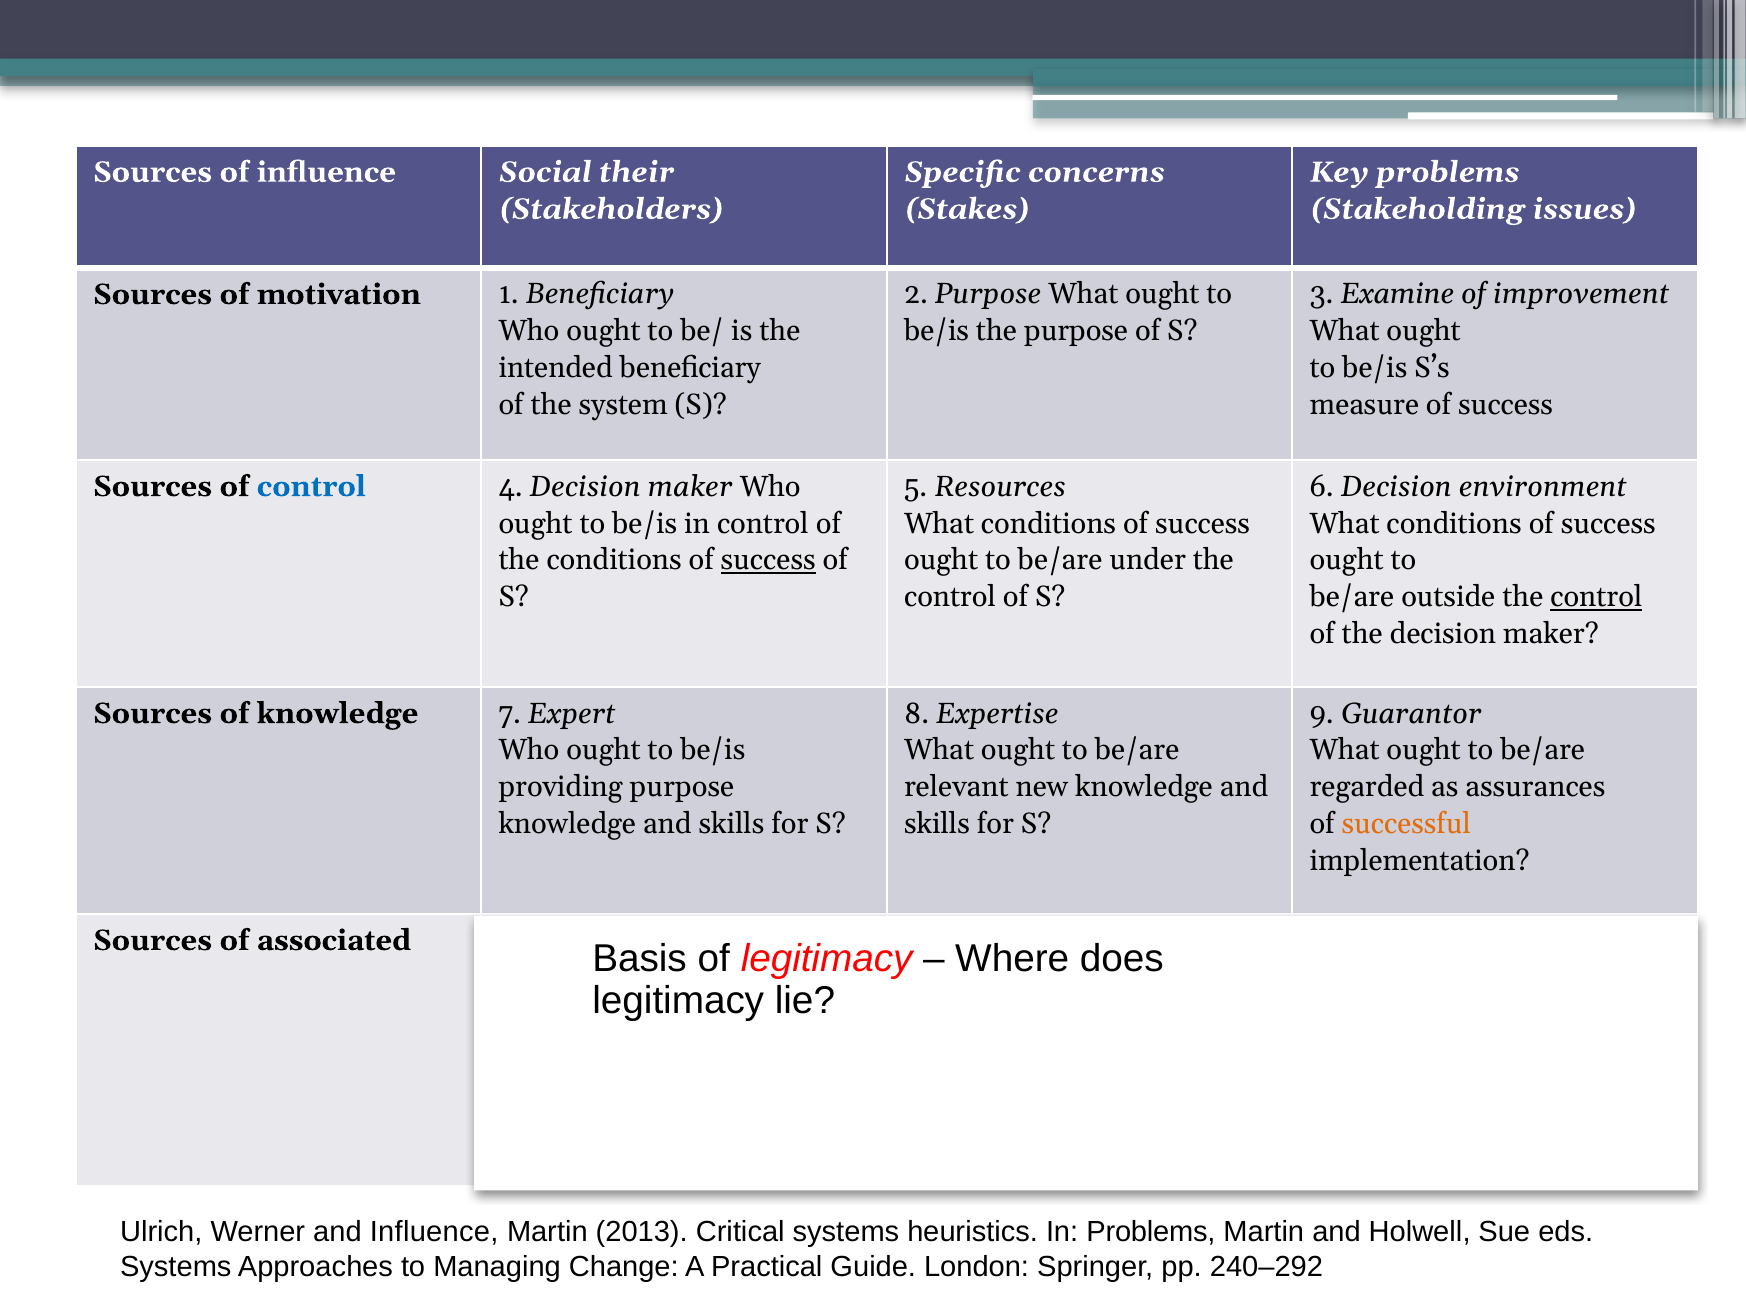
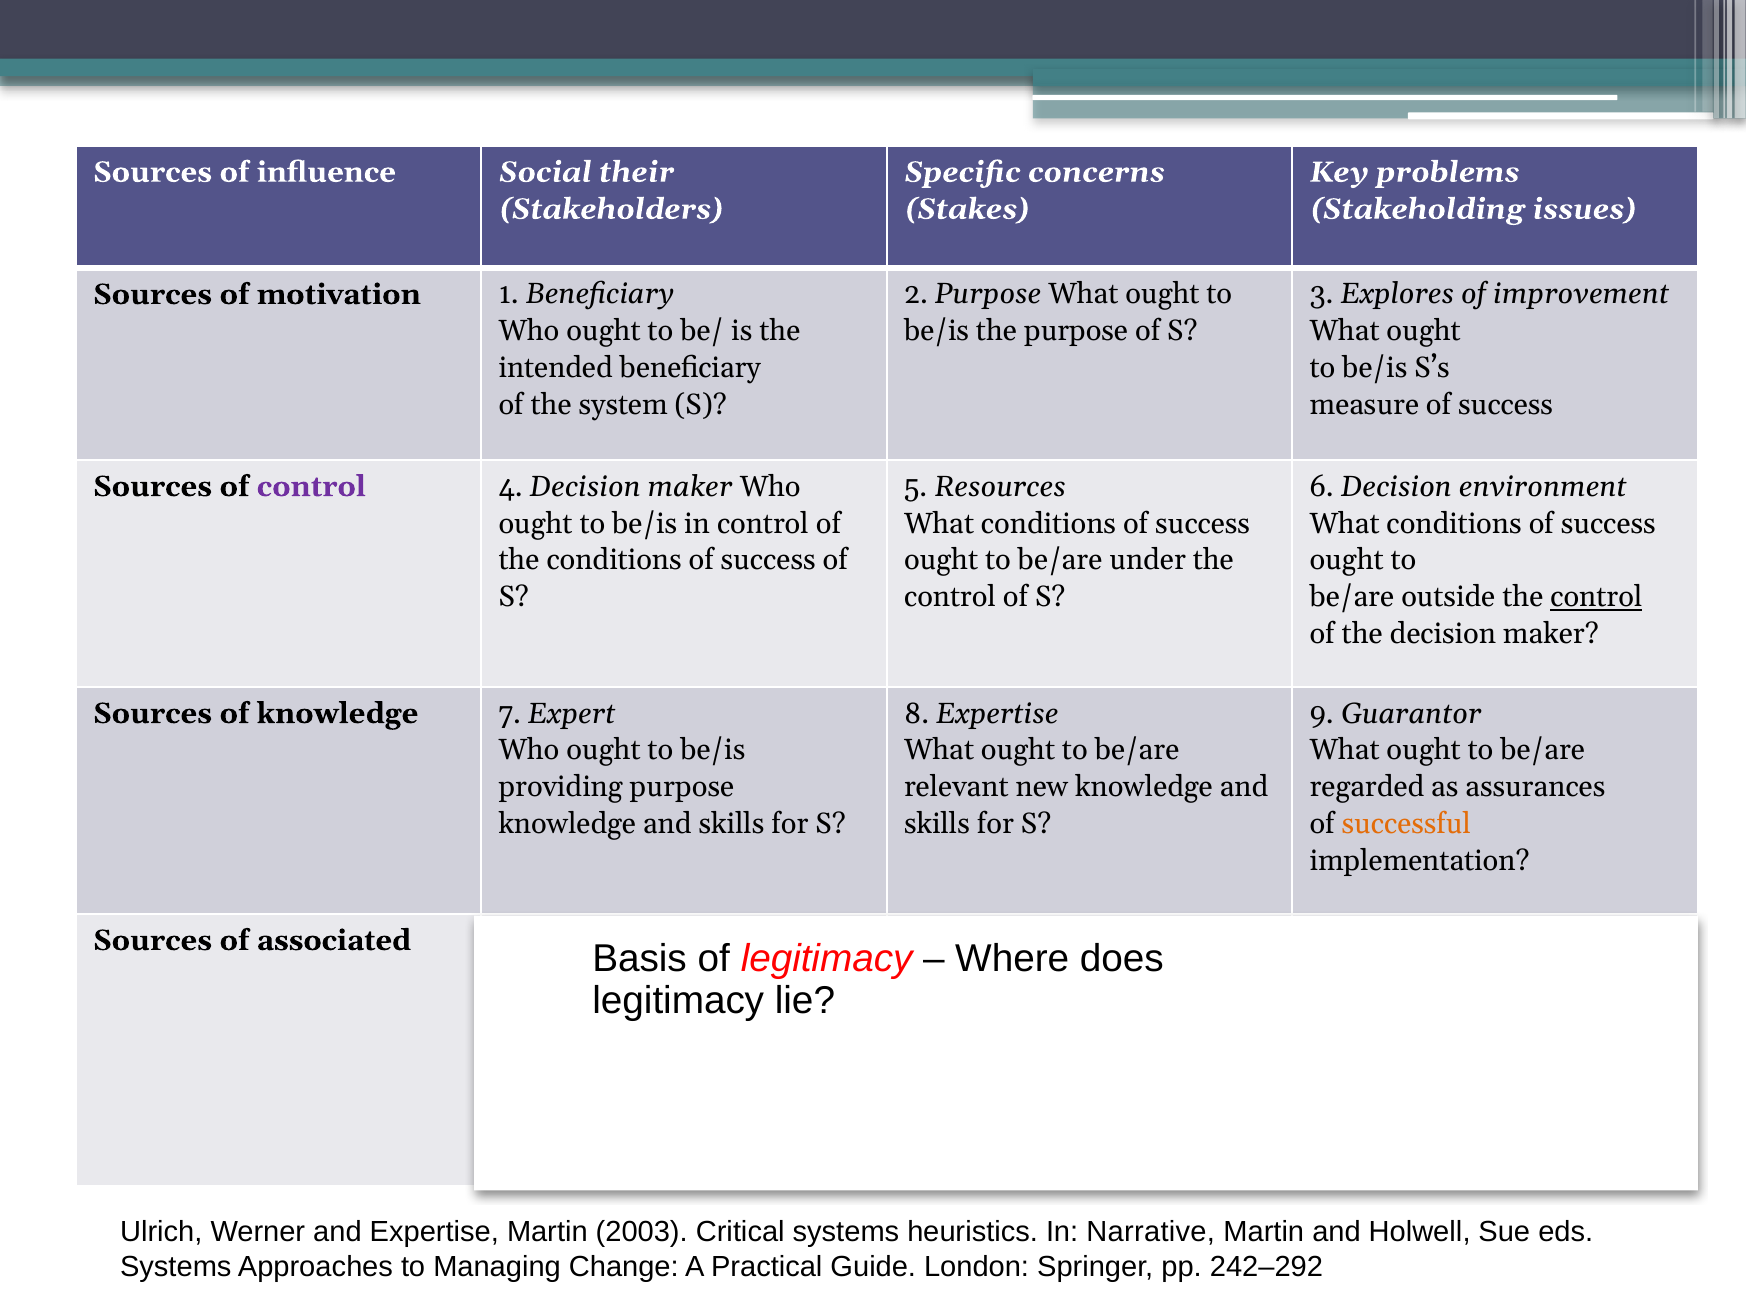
Examine: Examine -> Explores
control at (311, 487) colour: blue -> purple
success at (768, 561) underline: present -> none
and Influence: Influence -> Expertise
2013: 2013 -> 2003
In Problems: Problems -> Narrative
240–292: 240–292 -> 242–292
